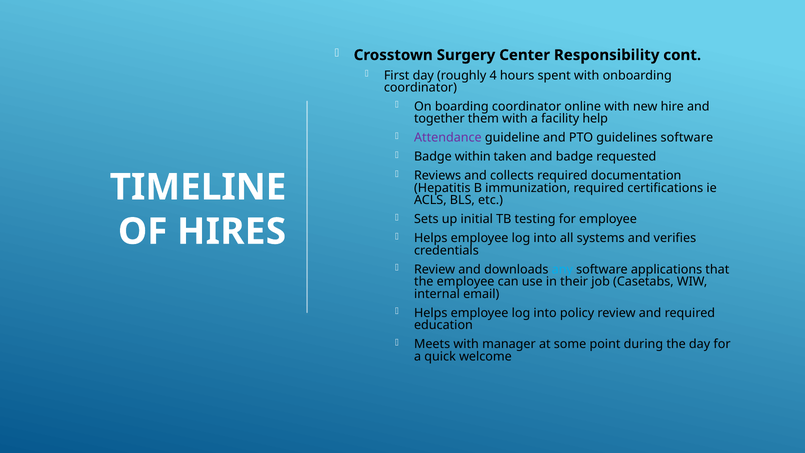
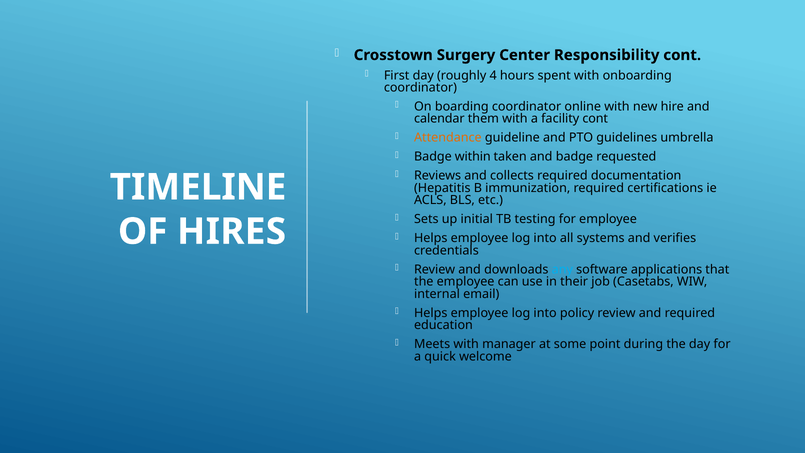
together: together -> calendar
facility help: help -> cont
Attendance colour: purple -> orange
guidelines software: software -> umbrella
